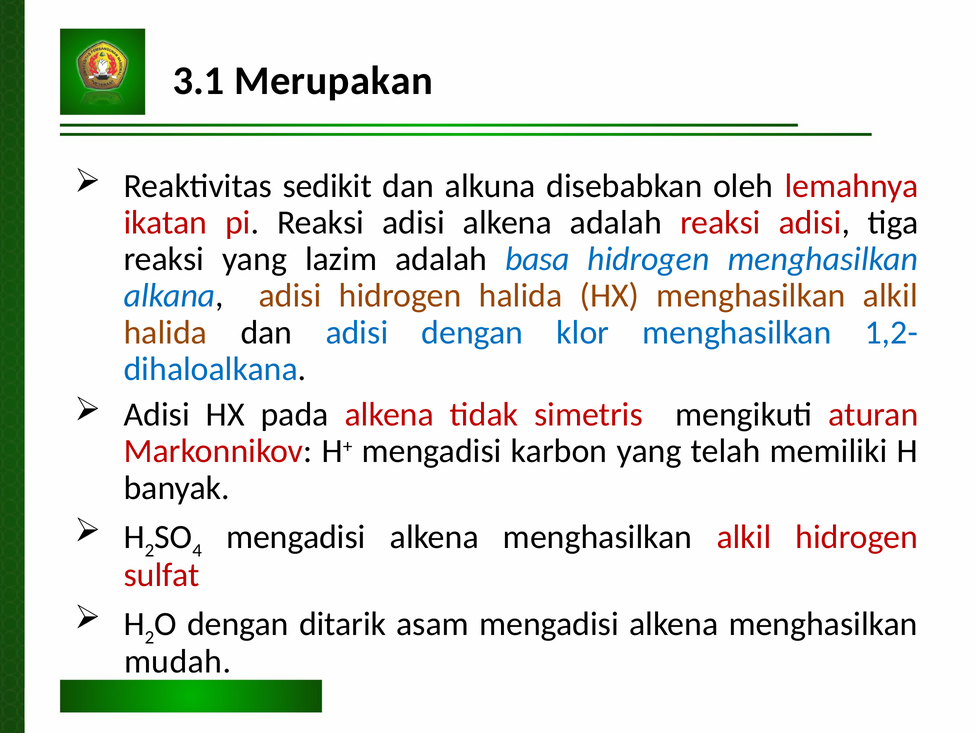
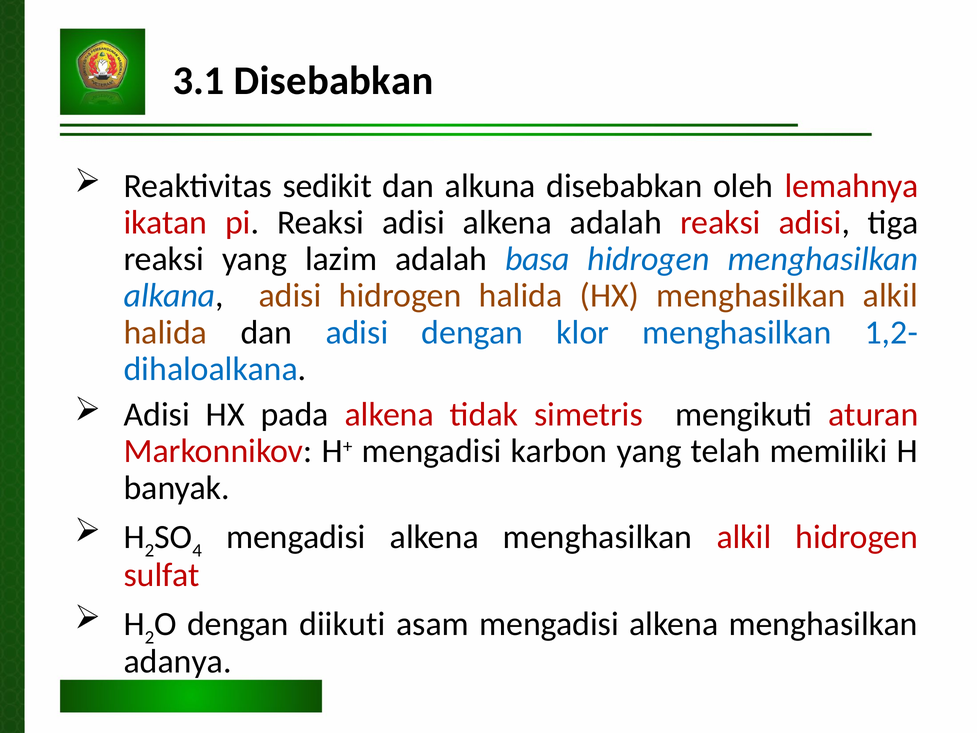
3.1 Merupakan: Merupakan -> Disebabkan
ditarik: ditarik -> diikuti
mudah: mudah -> adanya
